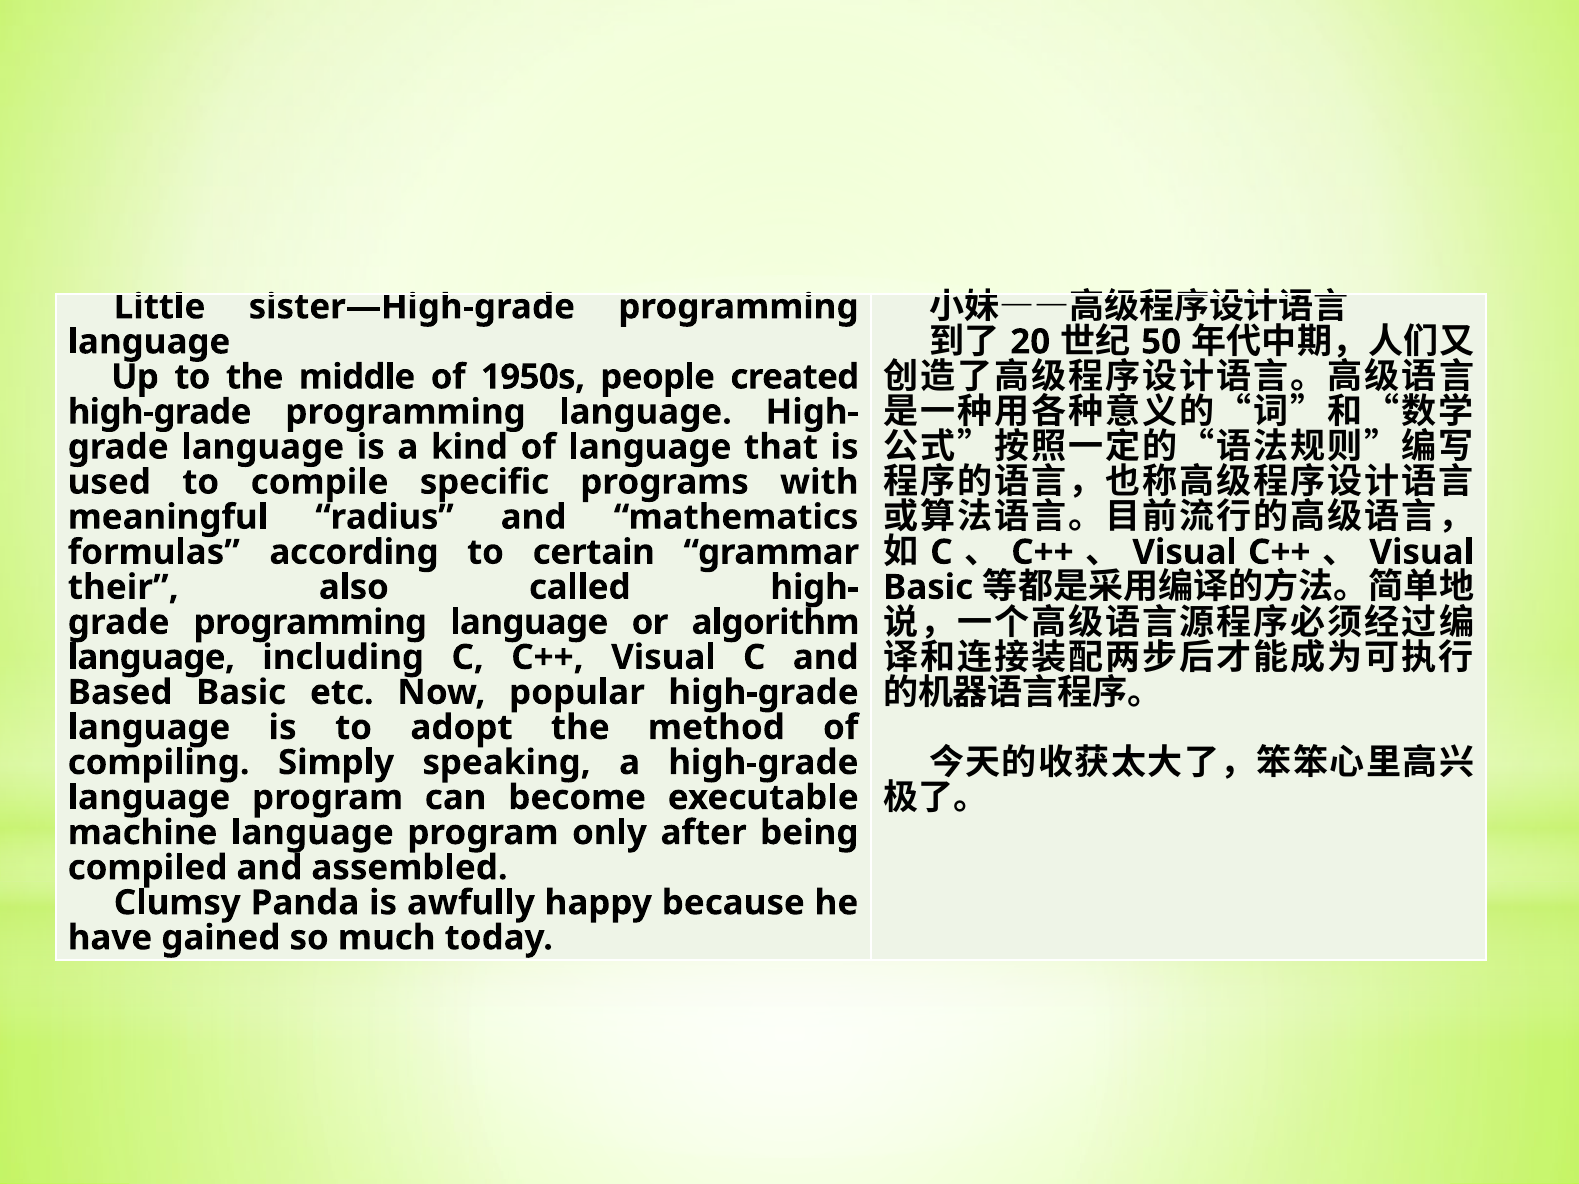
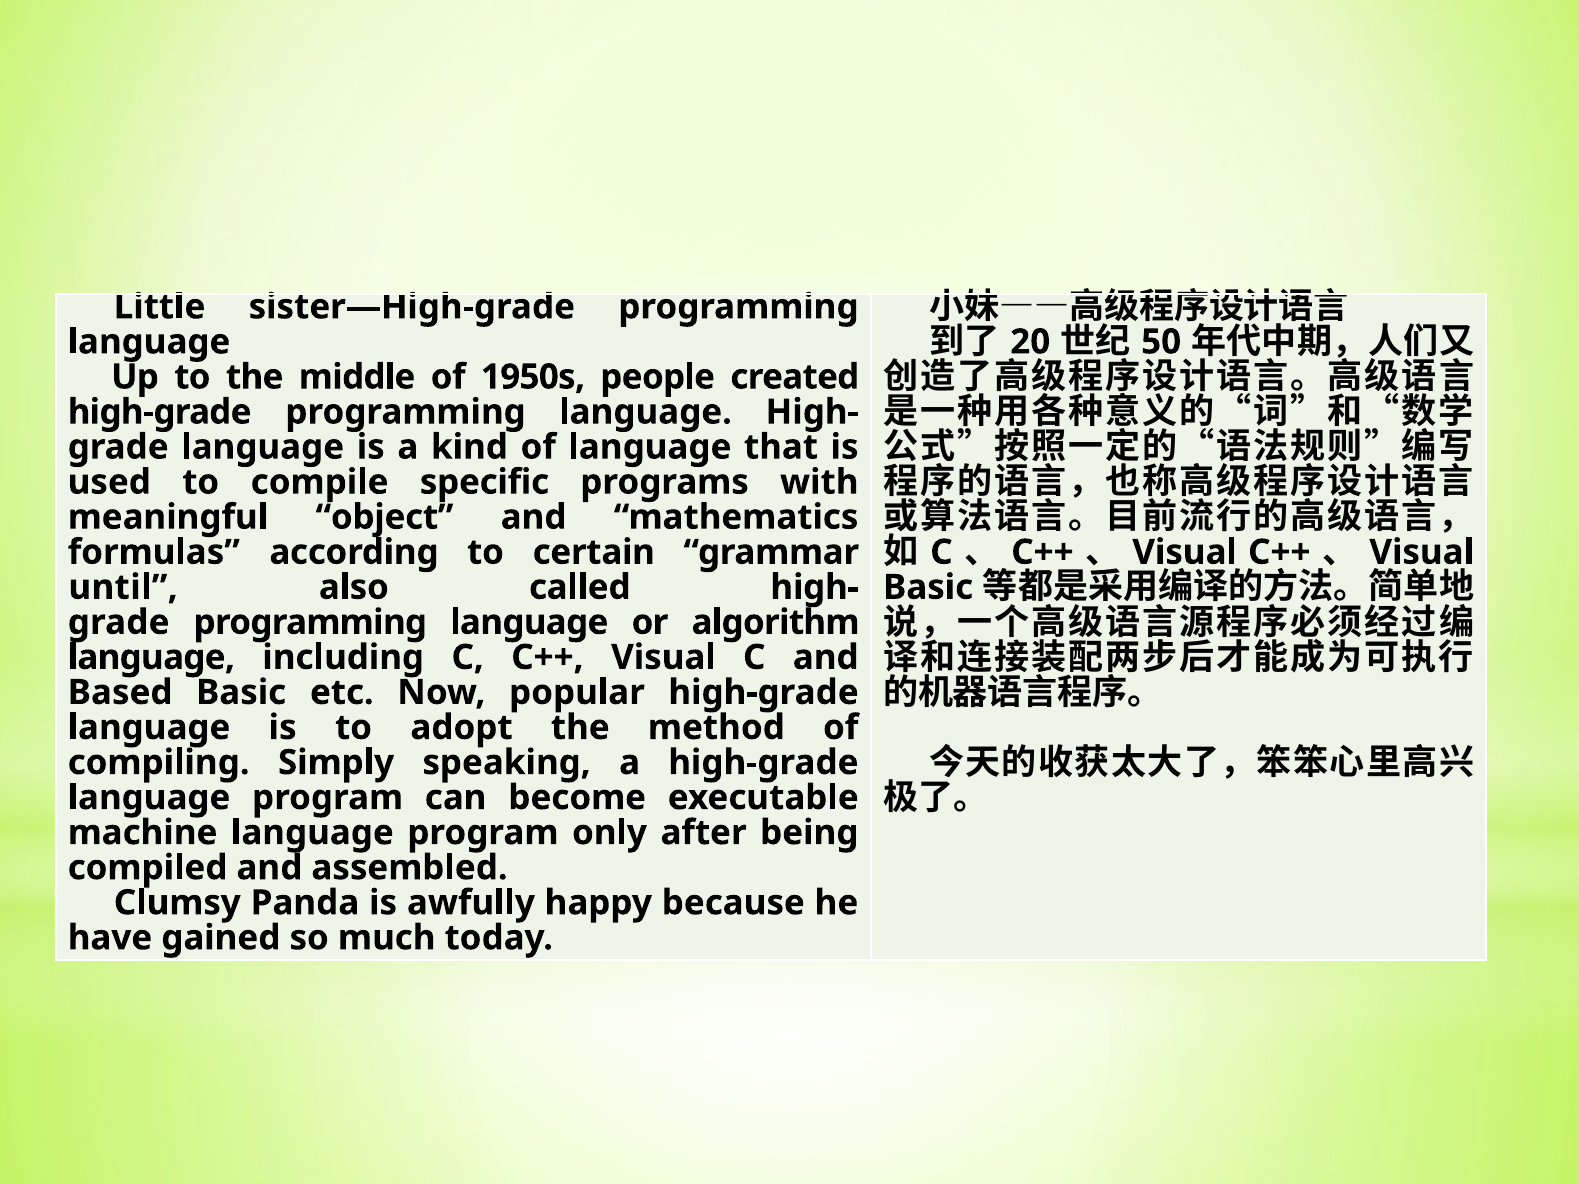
radius: radius -> object
their: their -> until
